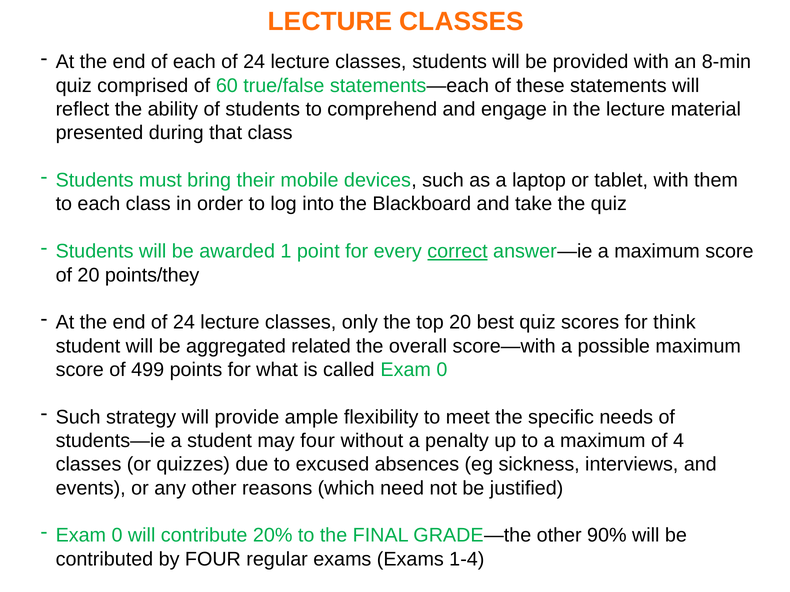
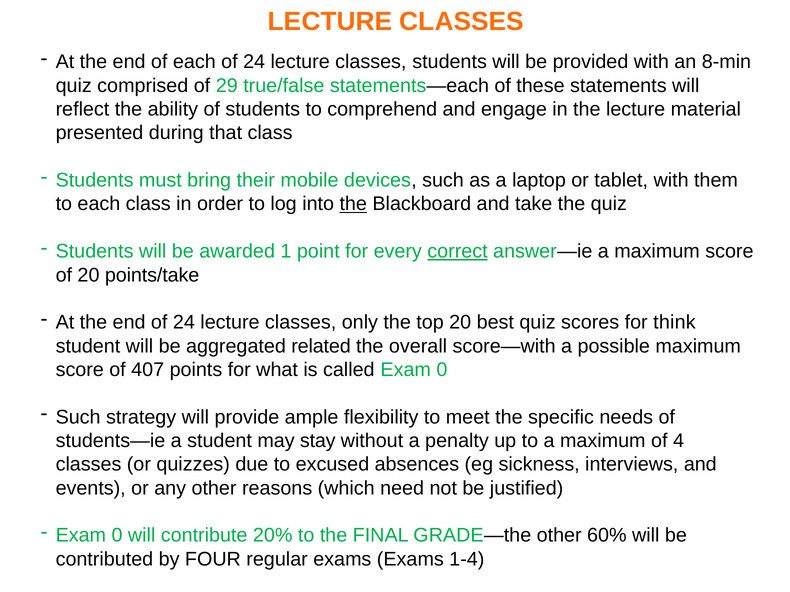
60: 60 -> 29
the at (353, 204) underline: none -> present
points/they: points/they -> points/take
499: 499 -> 407
may four: four -> stay
90%: 90% -> 60%
